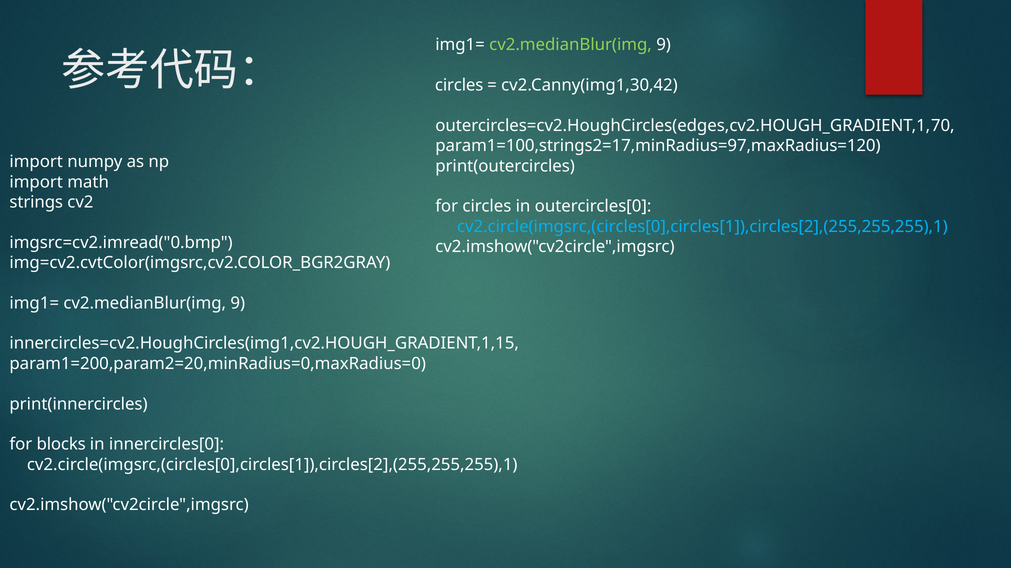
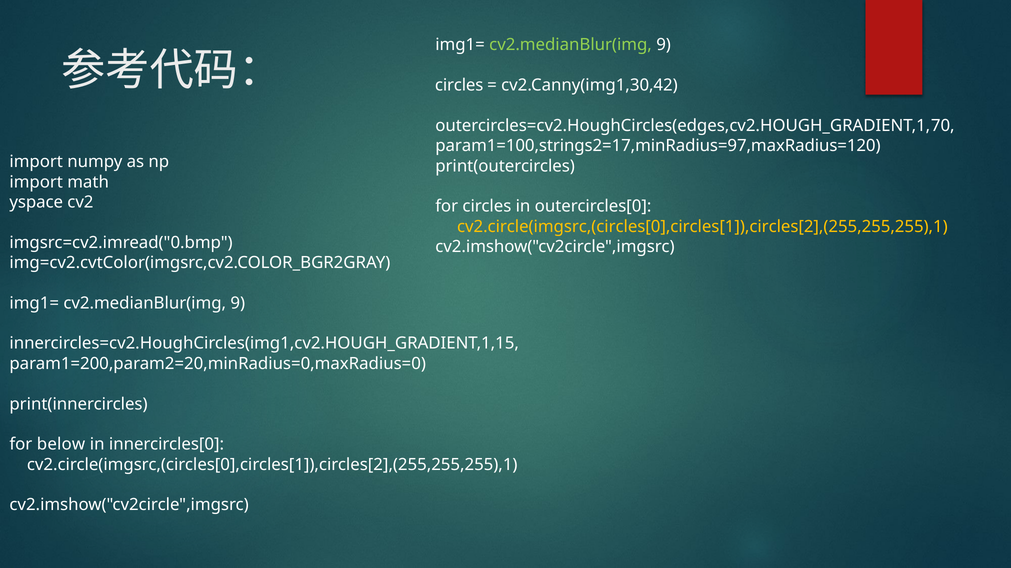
strings: strings -> yspace
cv2.circle(imgsrc,(circles[0],circles[1]),circles[2],(255,255,255),1 at (702, 227) colour: light blue -> yellow
blocks: blocks -> below
